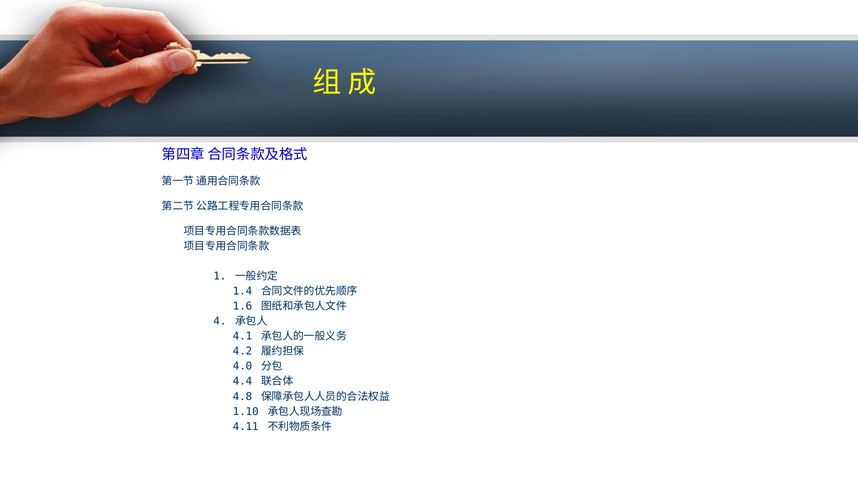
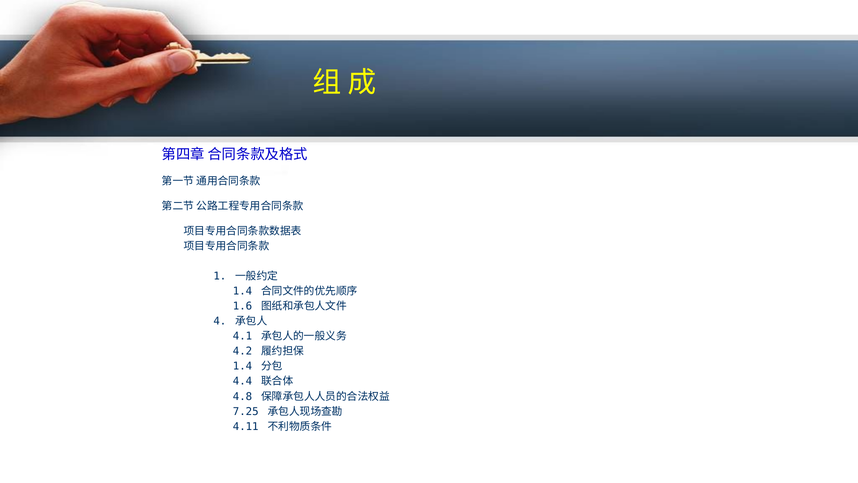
4.0 at (242, 366): 4.0 -> 1.4
1.10: 1.10 -> 7.25
